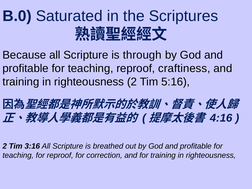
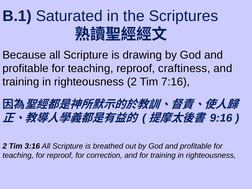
B.0: B.0 -> B.1
through: through -> drawing
5:16: 5:16 -> 7:16
4:16: 4:16 -> 9:16
